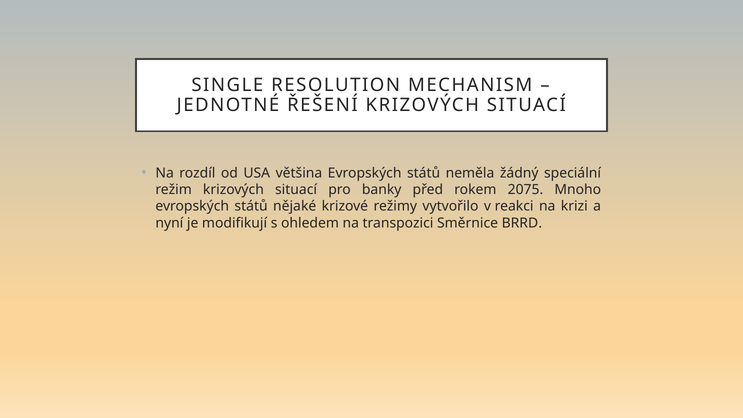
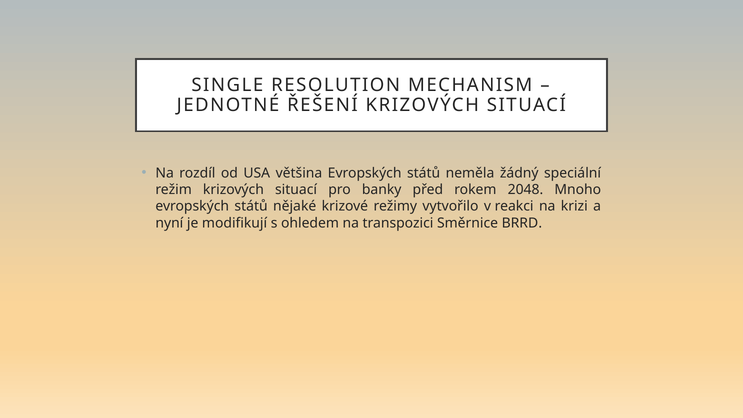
2075: 2075 -> 2048
